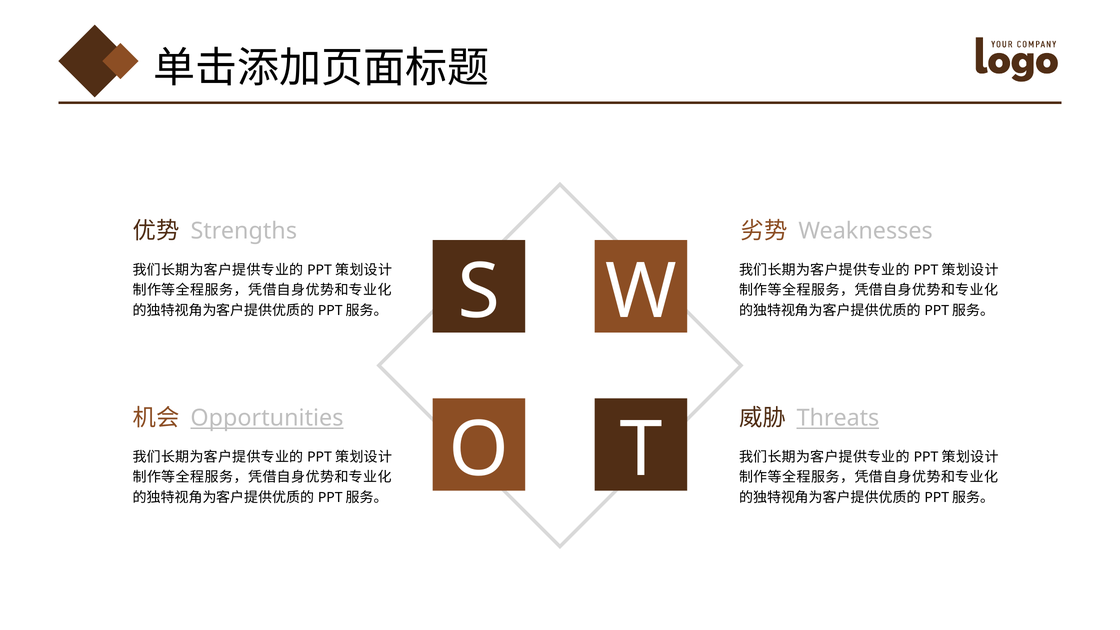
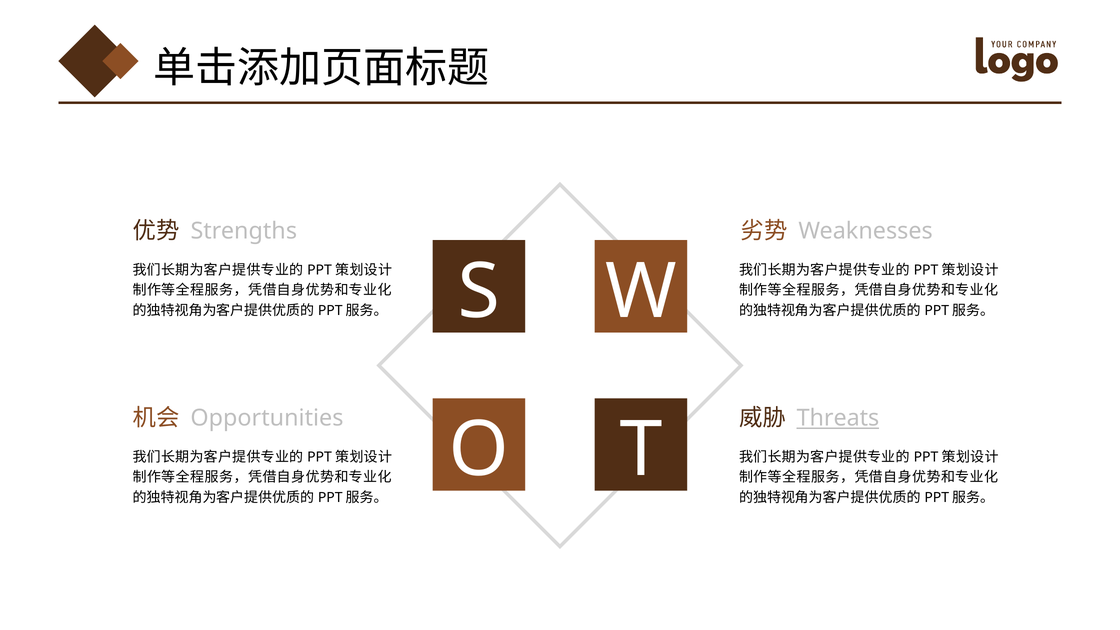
Opportunities underline: present -> none
